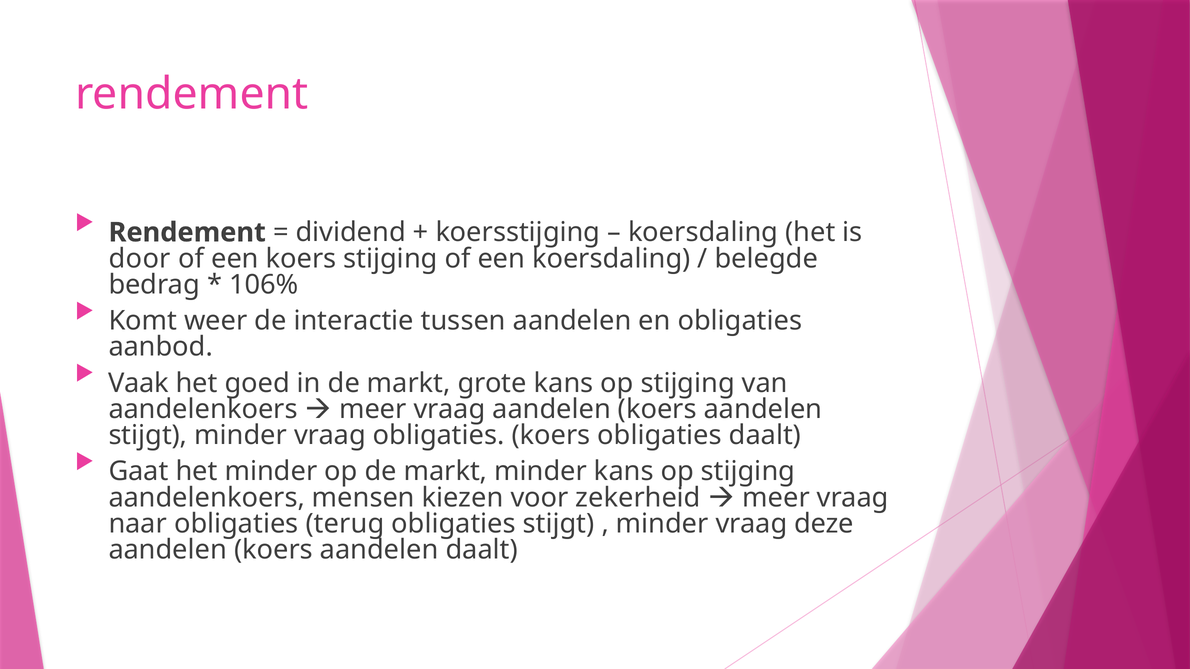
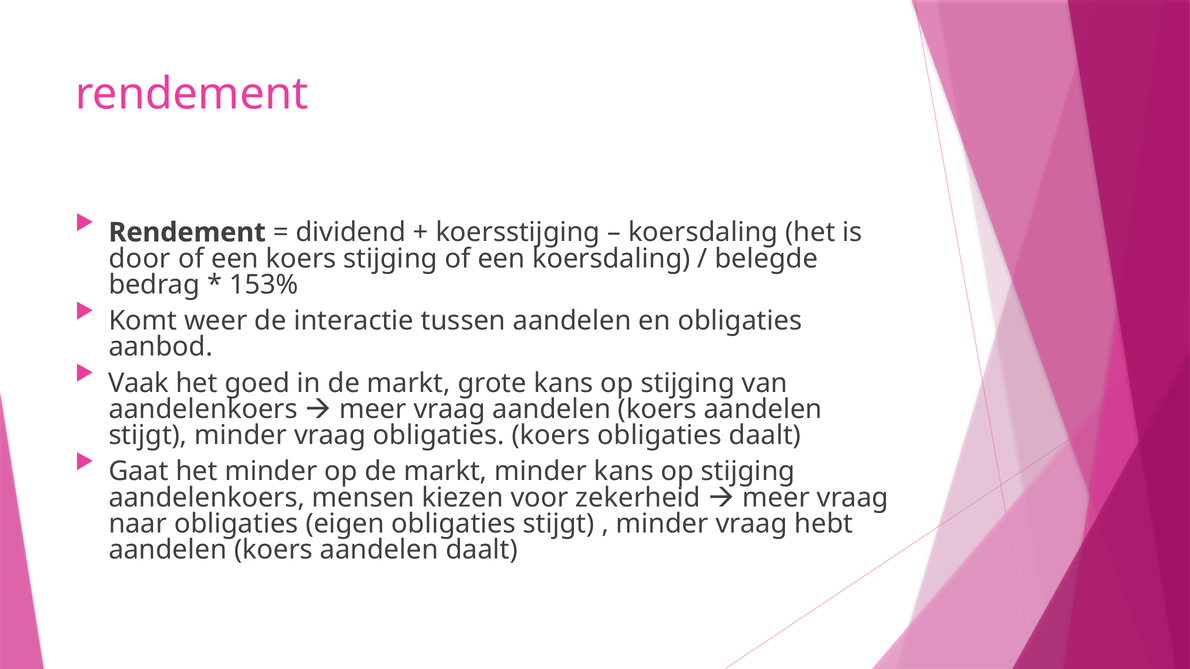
106%: 106% -> 153%
terug: terug -> eigen
deze: deze -> hebt
